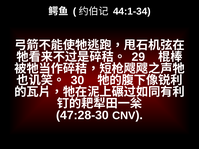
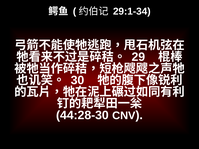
44:1-34: 44:1-34 -> 29:1-34
47:28-30: 47:28-30 -> 44:28-30
